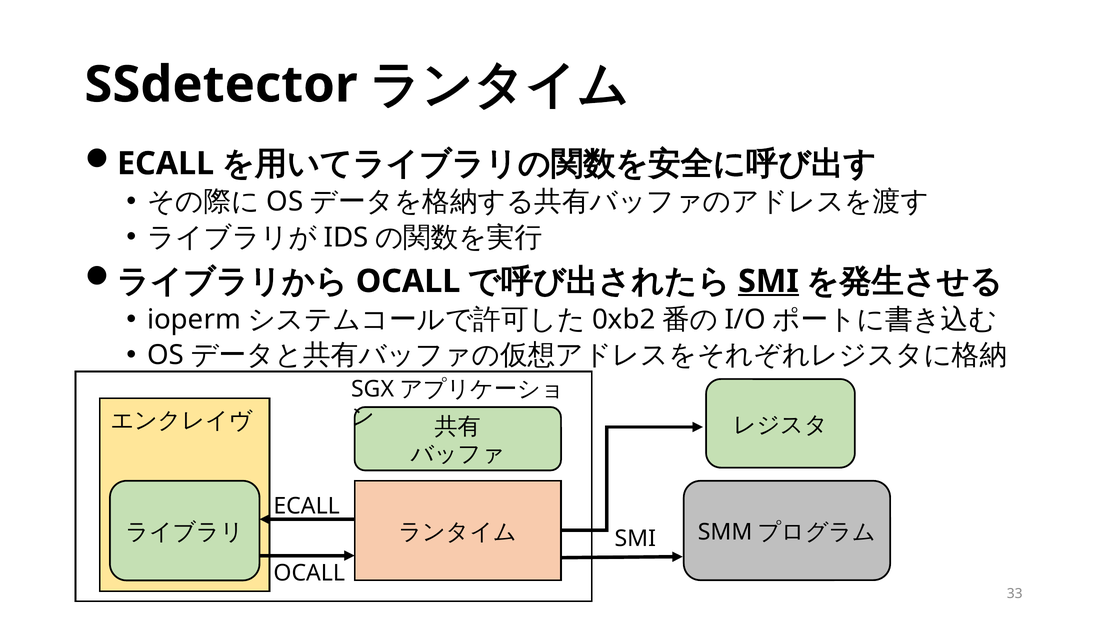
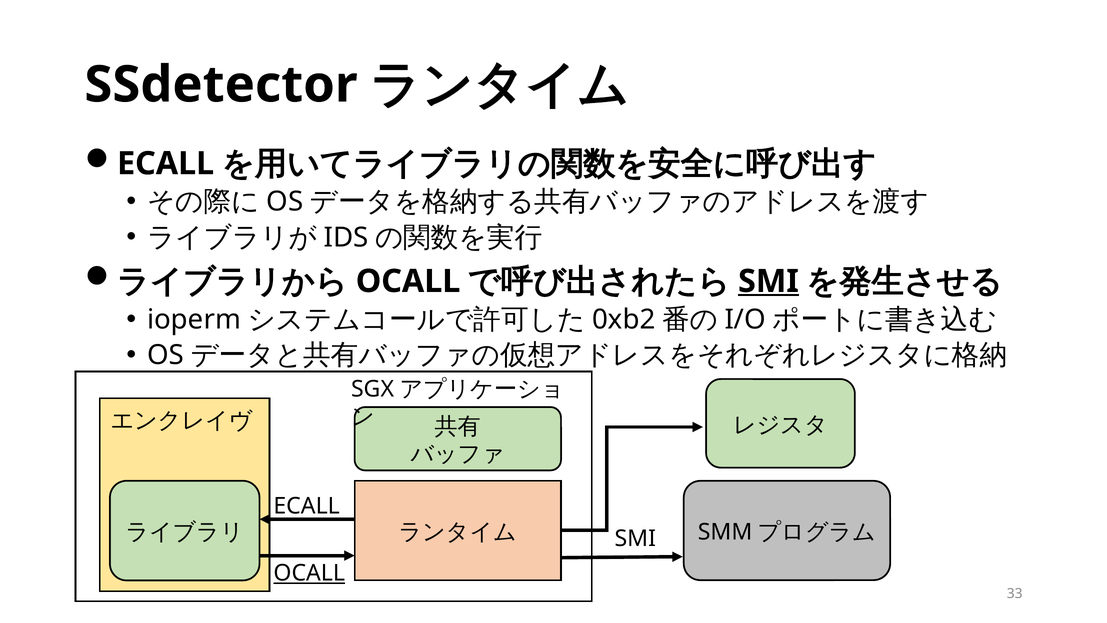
OCALL at (309, 573) underline: none -> present
